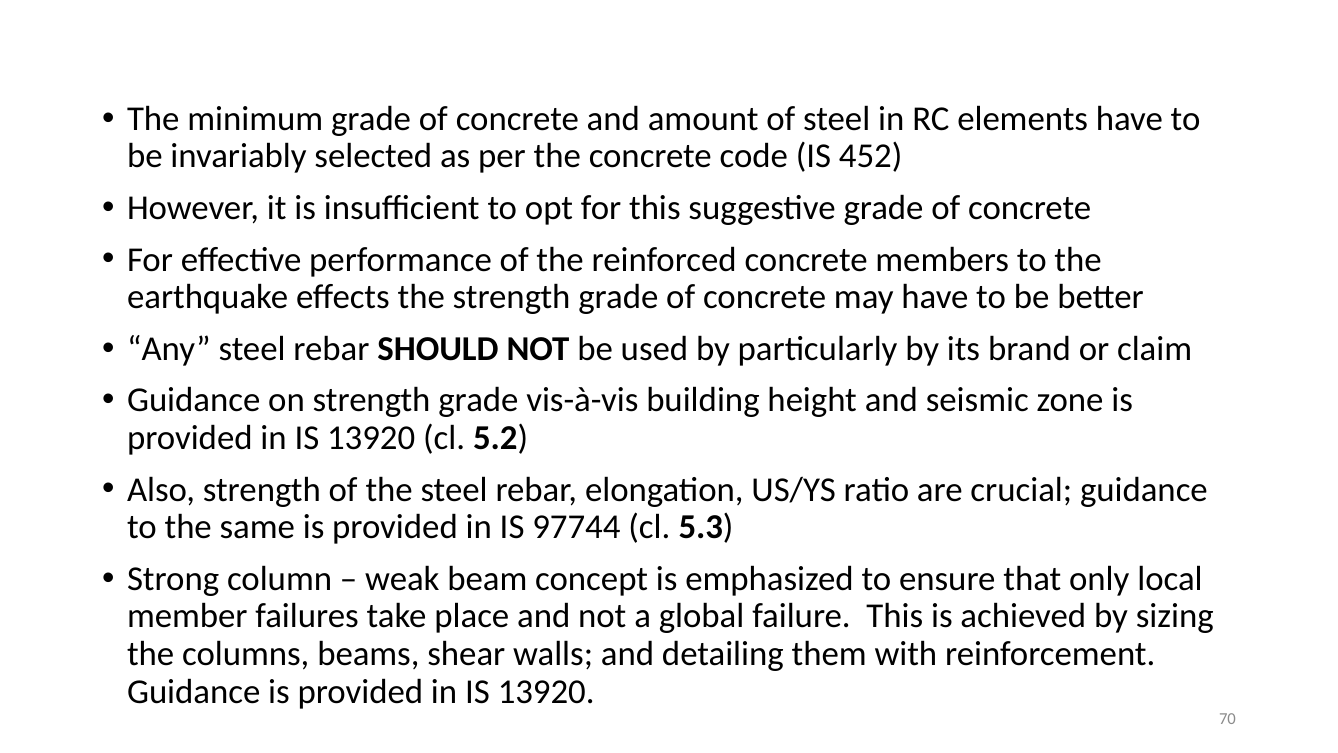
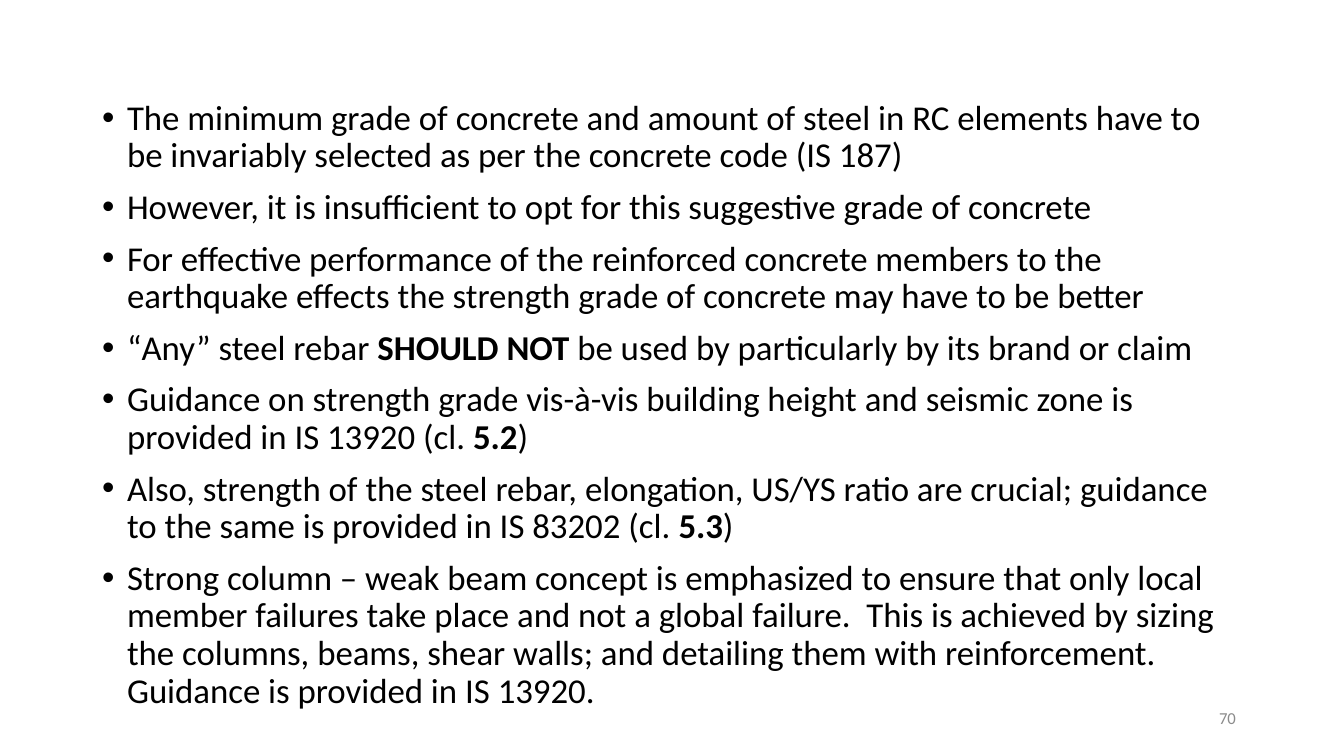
452: 452 -> 187
97744: 97744 -> 83202
